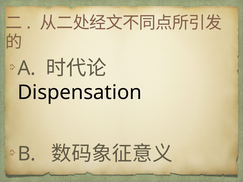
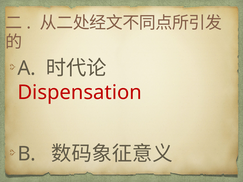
Dispensation colour: black -> red
